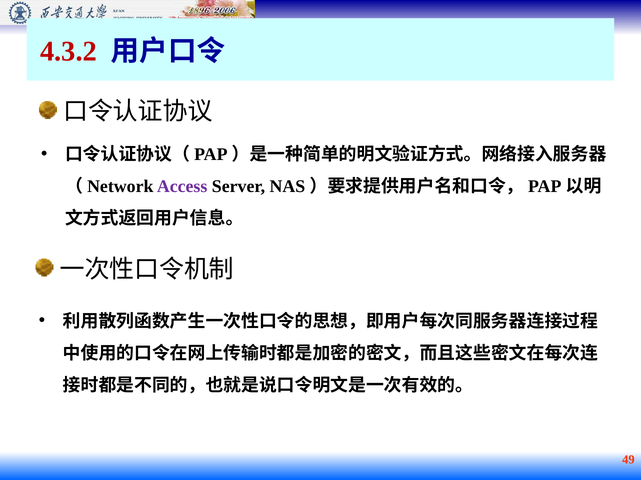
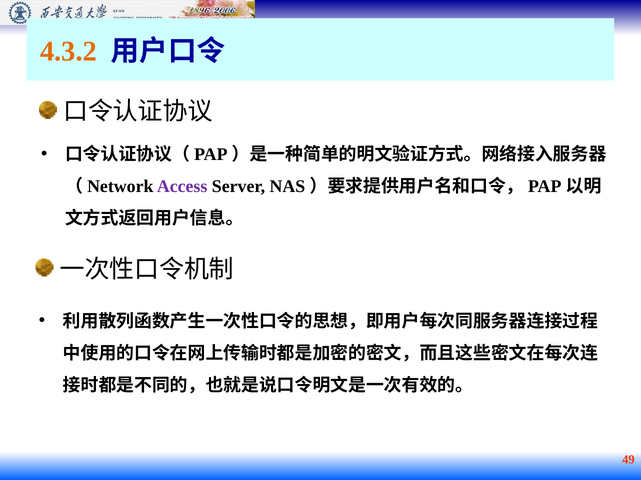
4.3.2 colour: red -> orange
